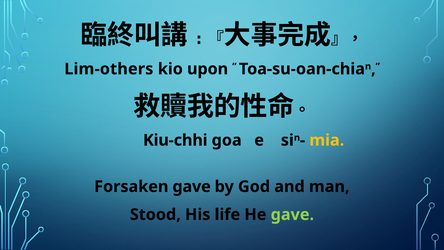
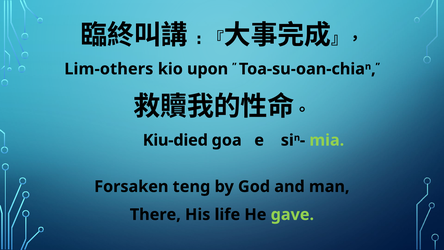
Kiu-chhi: Kiu-chhi -> Kiu-died
mia colour: yellow -> light green
Forsaken gave: gave -> teng
Stood: Stood -> There
